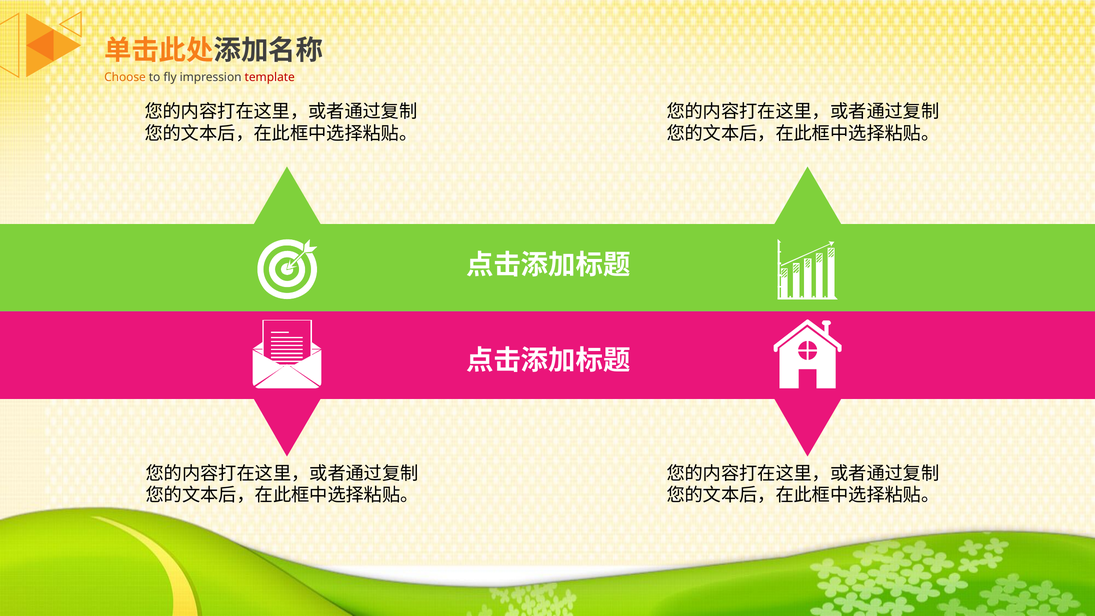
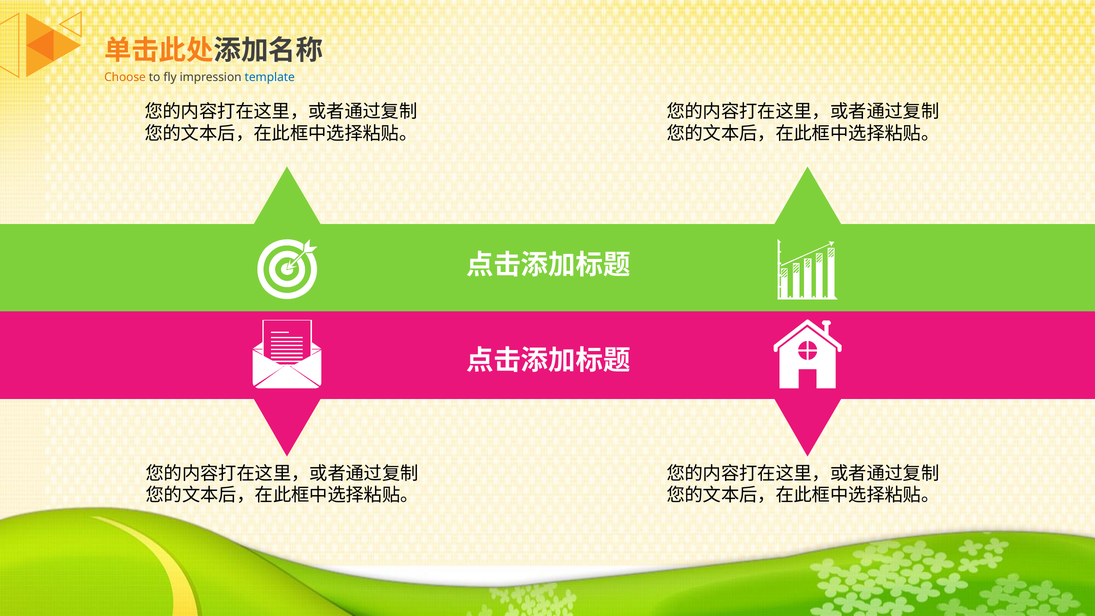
template colour: red -> blue
